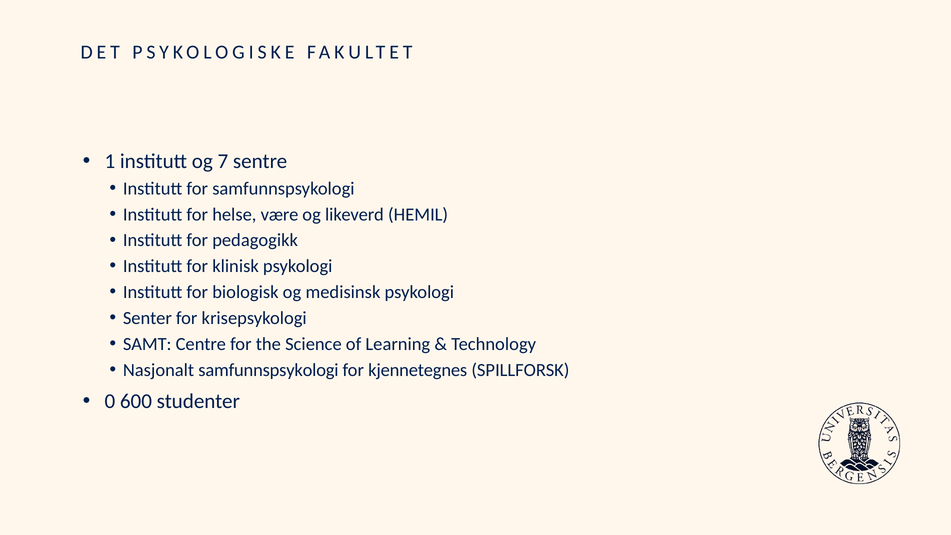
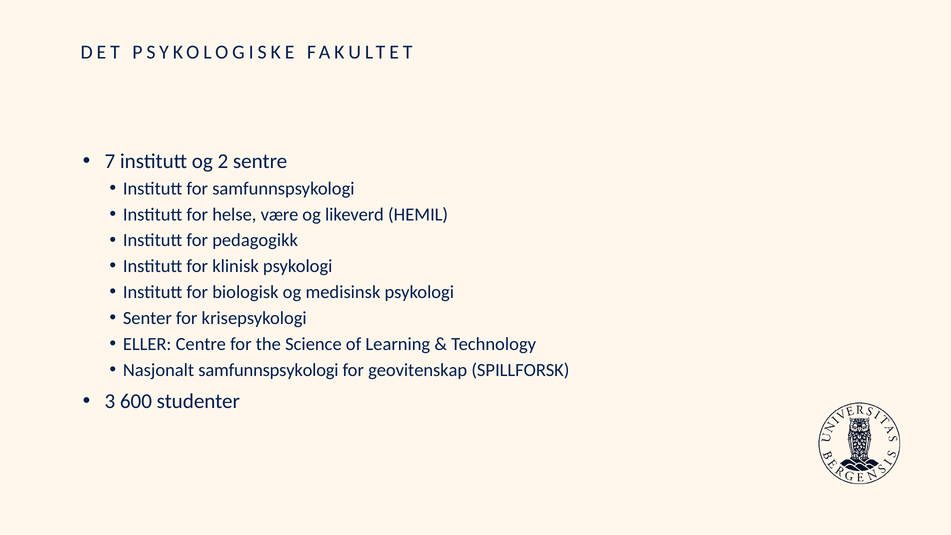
1: 1 -> 7
7: 7 -> 2
SAMT: SAMT -> ELLER
kjennetegnes: kjennetegnes -> geovitenskap
0: 0 -> 3
